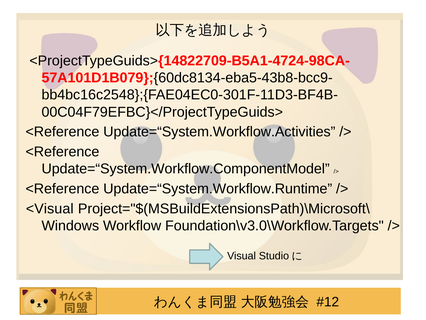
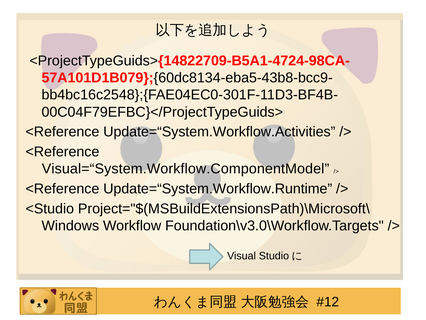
Update=“System.Workflow.ComponentModel: Update=“System.Workflow.ComponentModel -> Visual=“System.Workflow.ComponentModel
<Visual: <Visual -> <Studio
